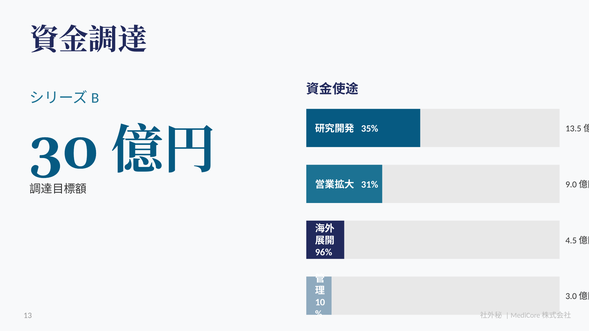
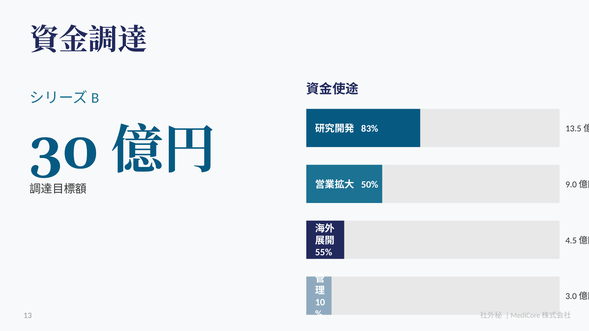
35%: 35% -> 83%
31%: 31% -> 50%
96%: 96% -> 55%
